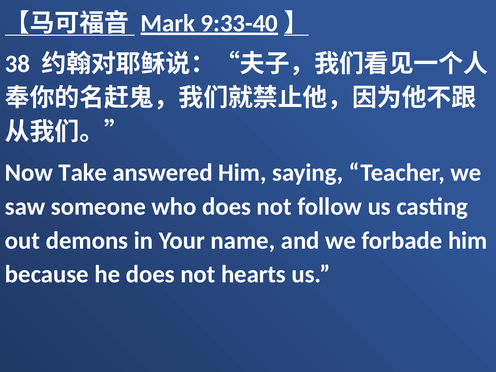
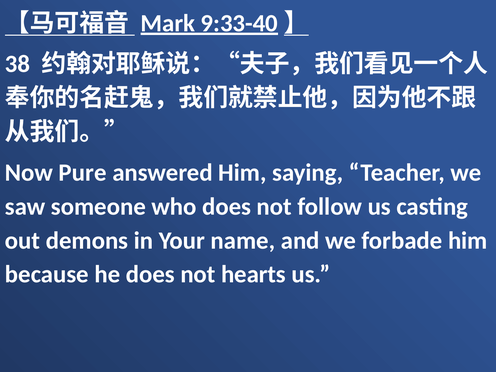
Take: Take -> Pure
